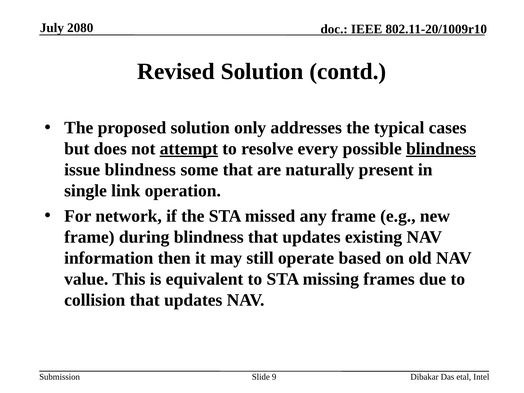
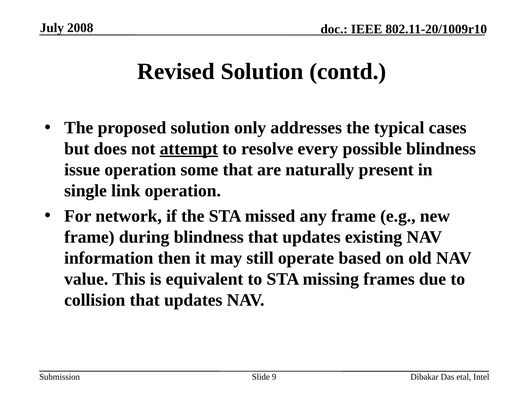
2080: 2080 -> 2008
blindness at (441, 149) underline: present -> none
issue blindness: blindness -> operation
